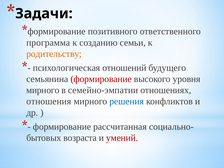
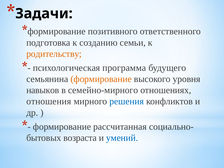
программа: программа -> подготовка
отношений: отношений -> программа
формирование at (101, 79) colour: red -> orange
мирного at (43, 90): мирного -> навыков
семейно-эмпатии: семейно-эмпатии -> семейно-мирного
умений colour: red -> blue
